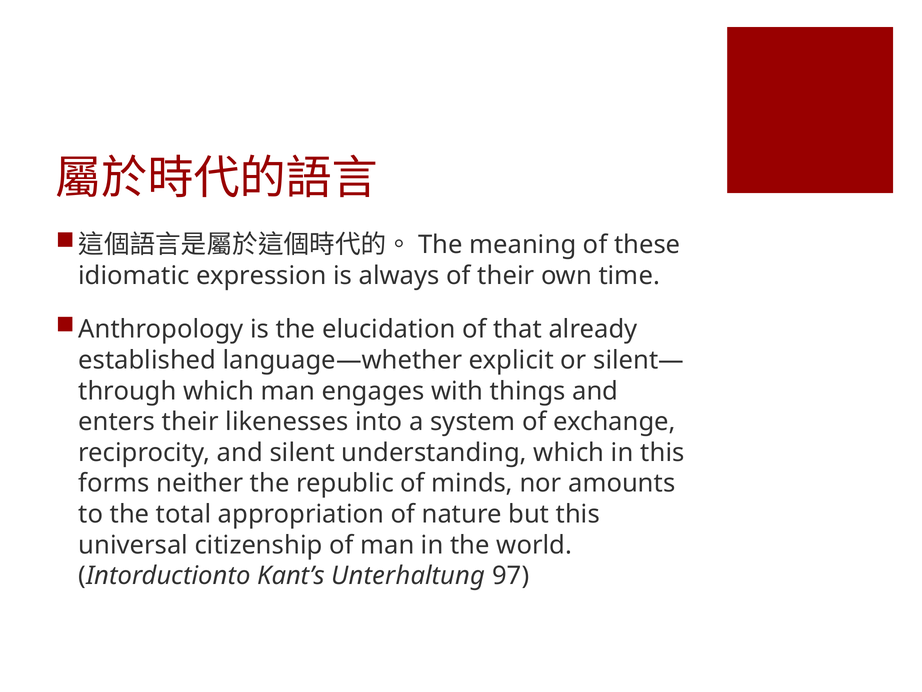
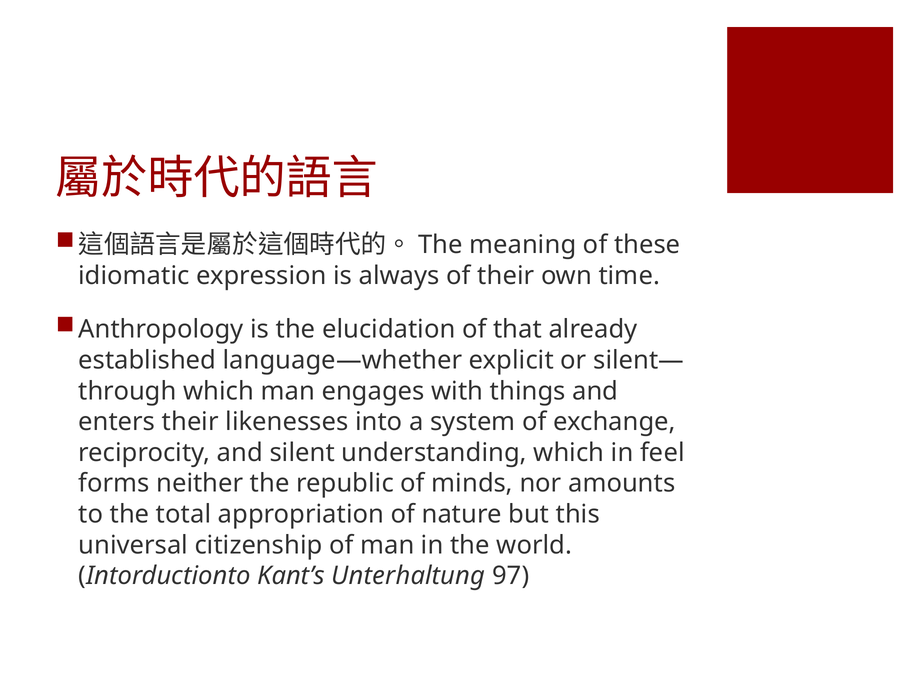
in this: this -> feel
